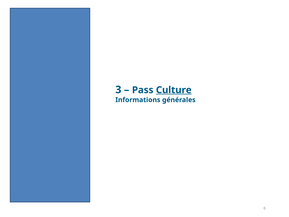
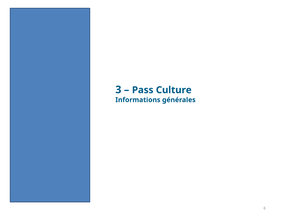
Culture underline: present -> none
